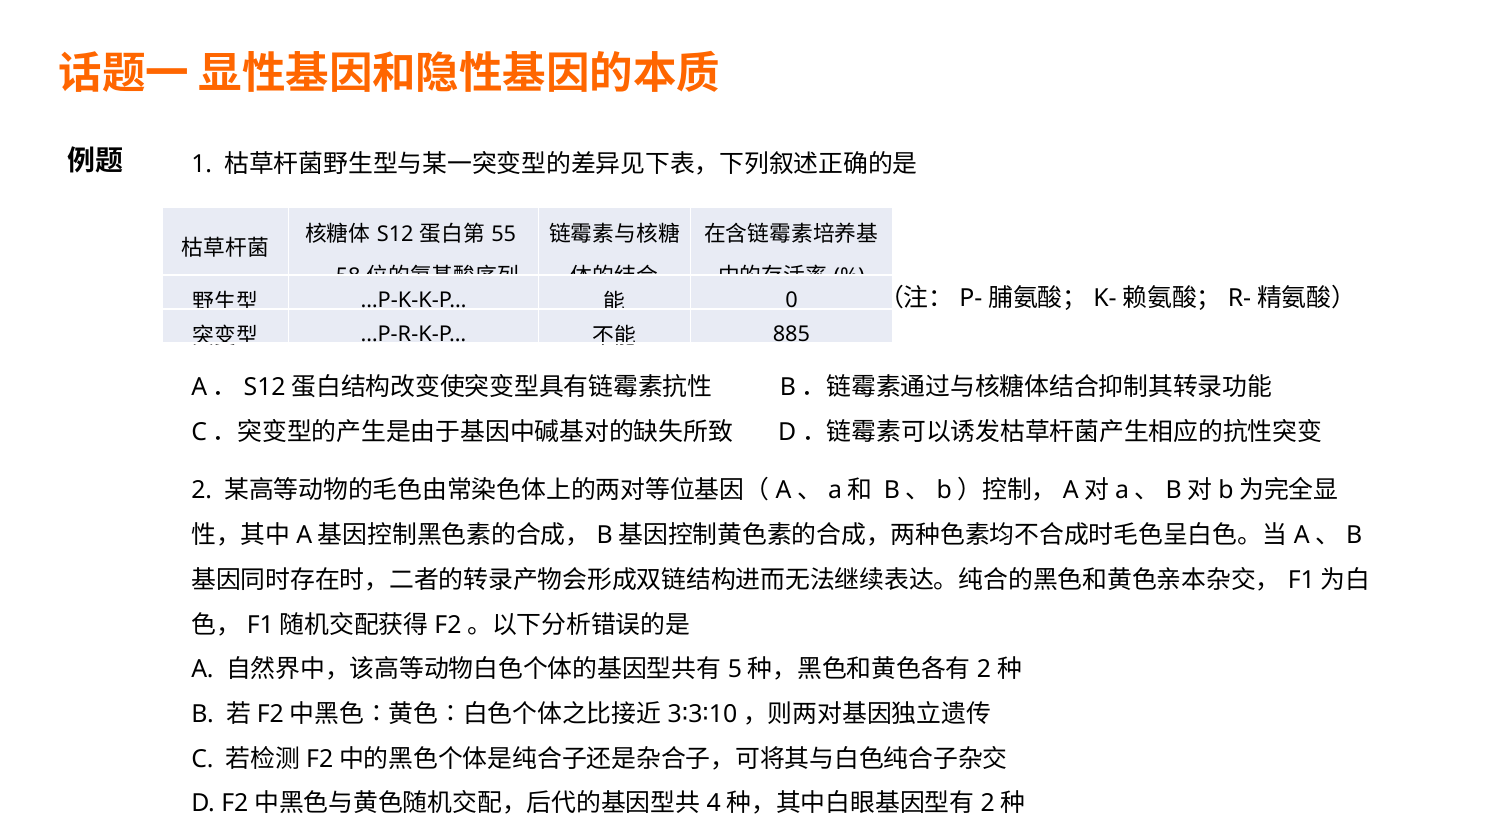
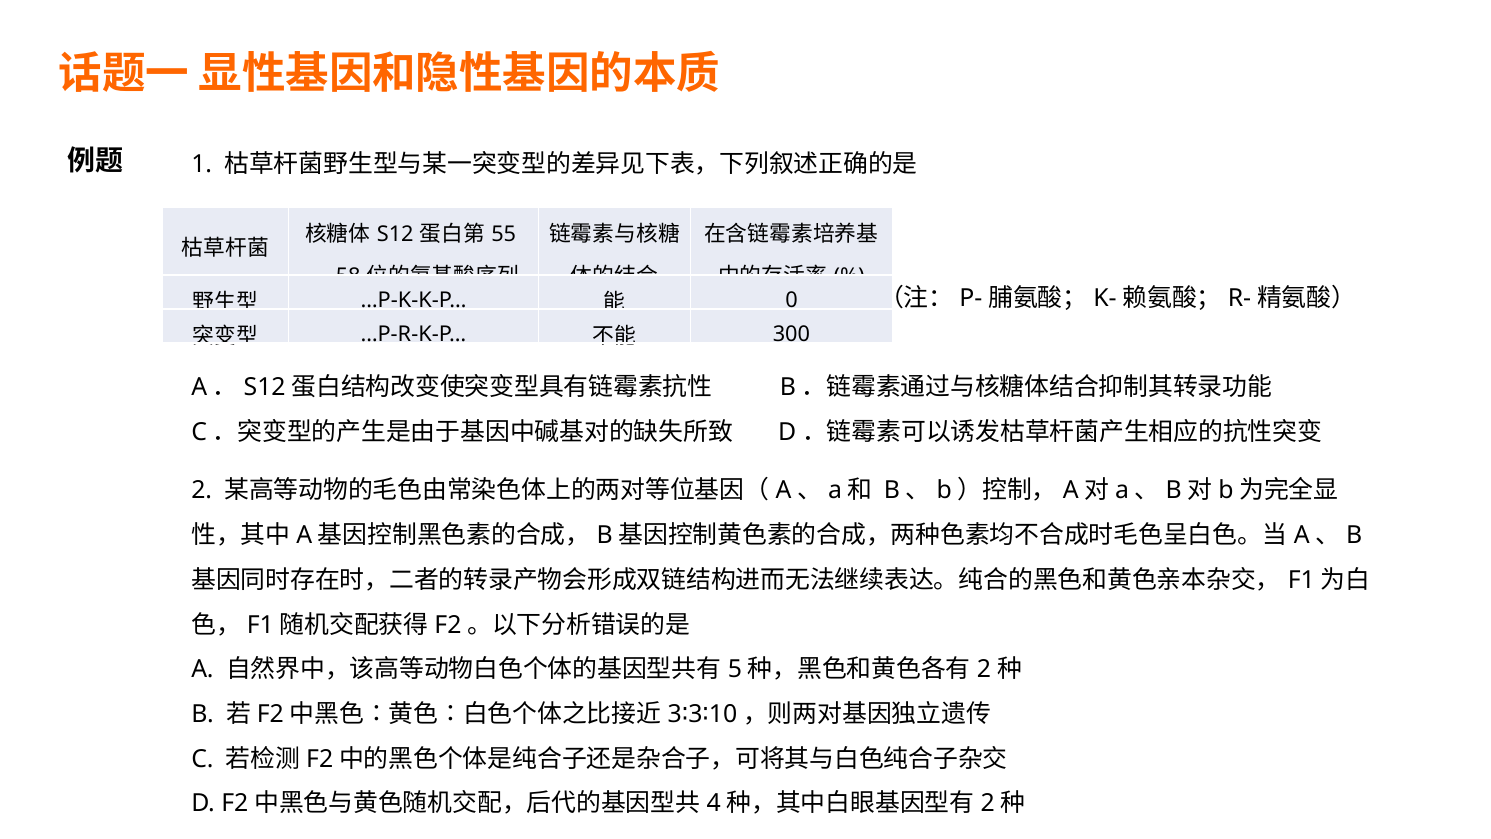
885: 885 -> 300
